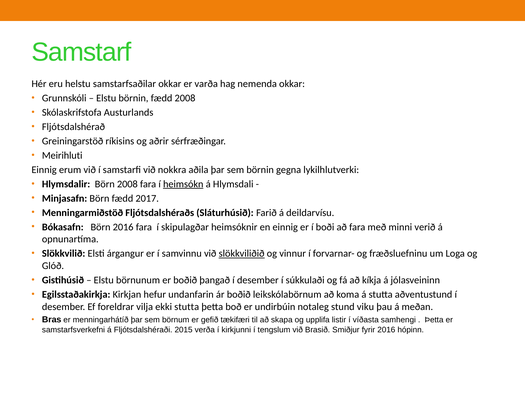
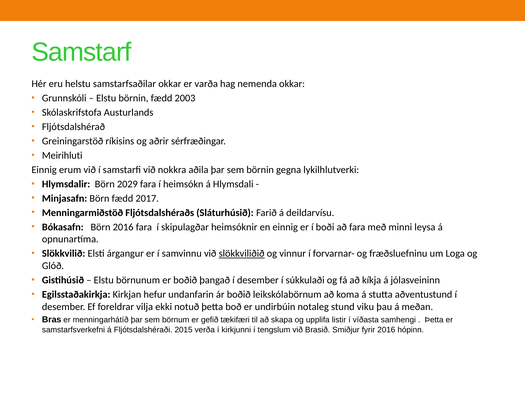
fædd 2008: 2008 -> 2003
Börn 2008: 2008 -> 2029
heimsókn underline: present -> none
verið: verið -> leysa
ekki stutta: stutta -> notuð
